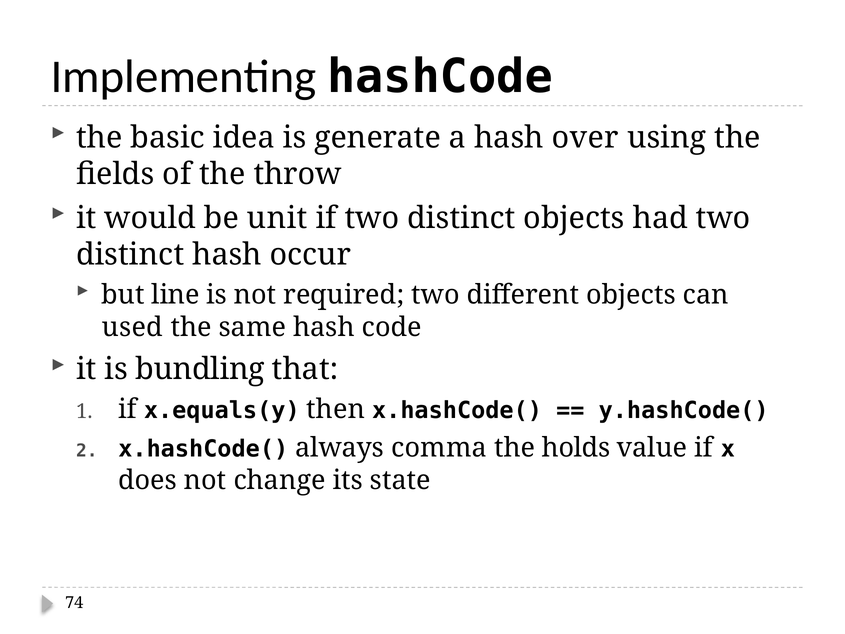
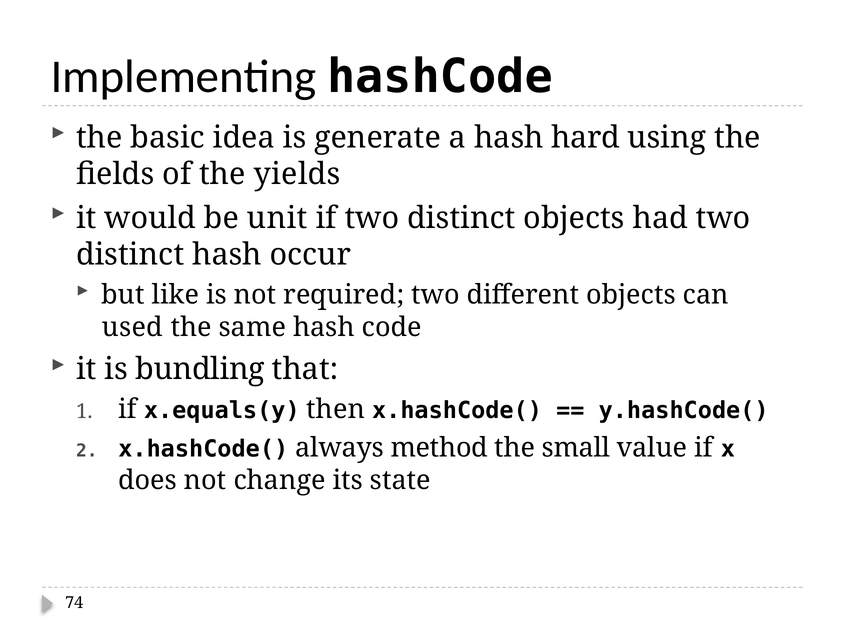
over: over -> hard
throw: throw -> yields
line: line -> like
comma: comma -> method
holds: holds -> small
